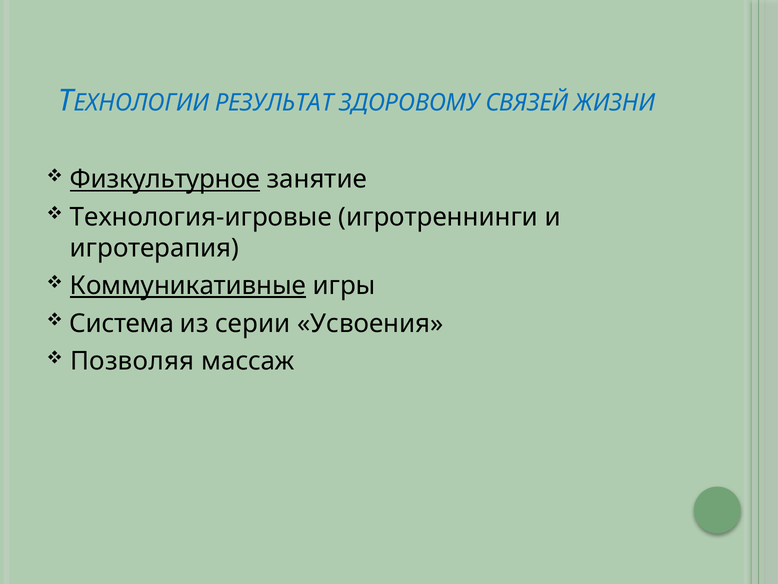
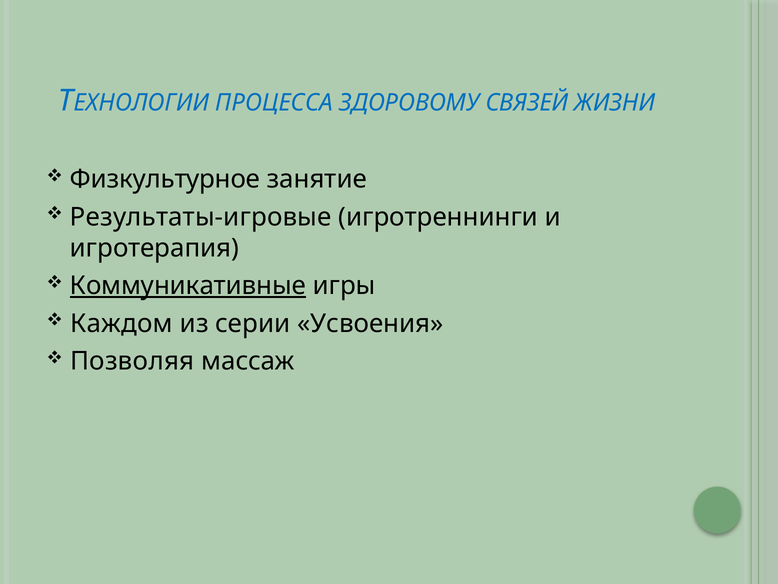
РЕЗУЛЬТАТ: РЕЗУЛЬТАТ -> ПРОЦЕССА
Физкультурное underline: present -> none
Технология-игровые: Технология-игровые -> Результаты-игровые
Система: Система -> Каждом
